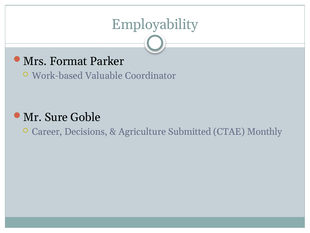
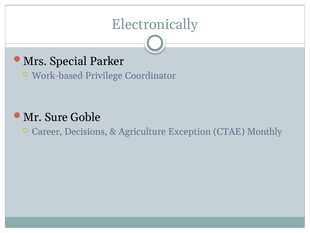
Employability: Employability -> Electronically
Format: Format -> Special
Valuable: Valuable -> Privilege
Submitted: Submitted -> Exception
